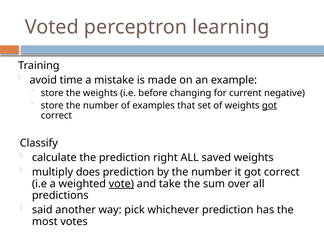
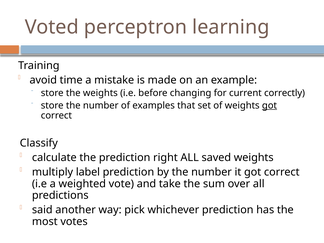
negative: negative -> correctly
does: does -> label
vote underline: present -> none
